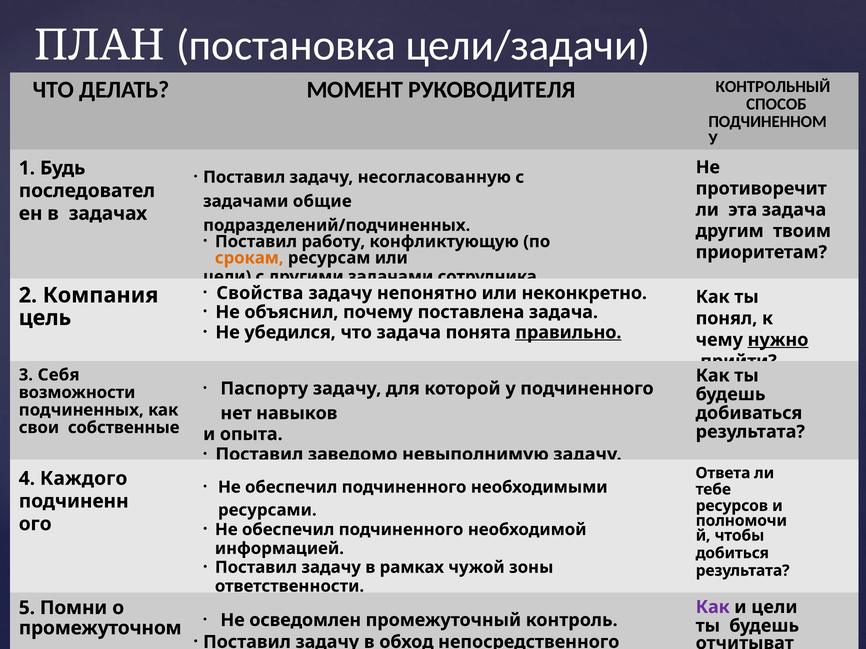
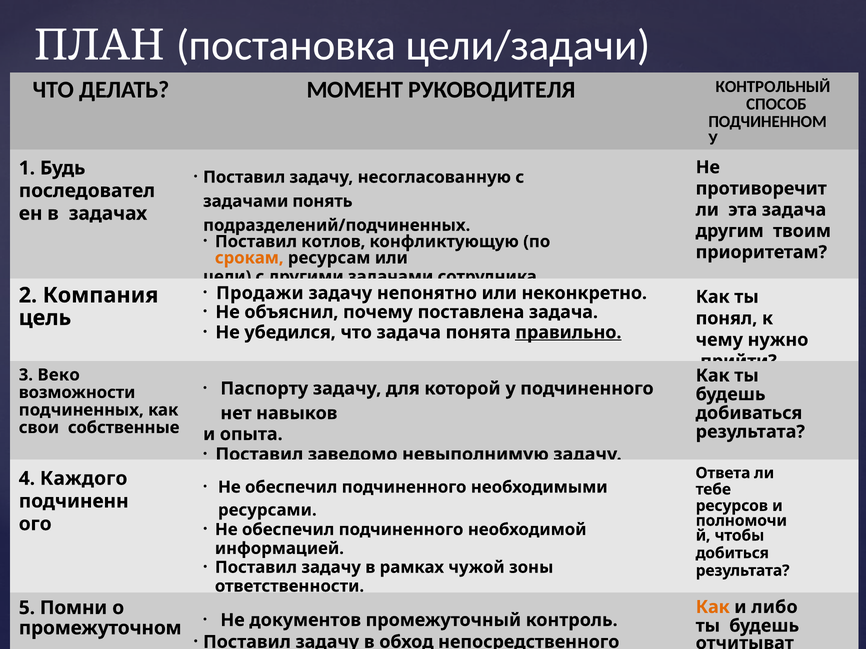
общие: общие -> понять
работу: работу -> котлов
Свойства: Свойства -> Продажи
нужно underline: present -> none
Себя: Себя -> Веко
Как at (713, 608) colour: purple -> orange
и цели: цели -> либо
осведомлен: осведомлен -> документов
